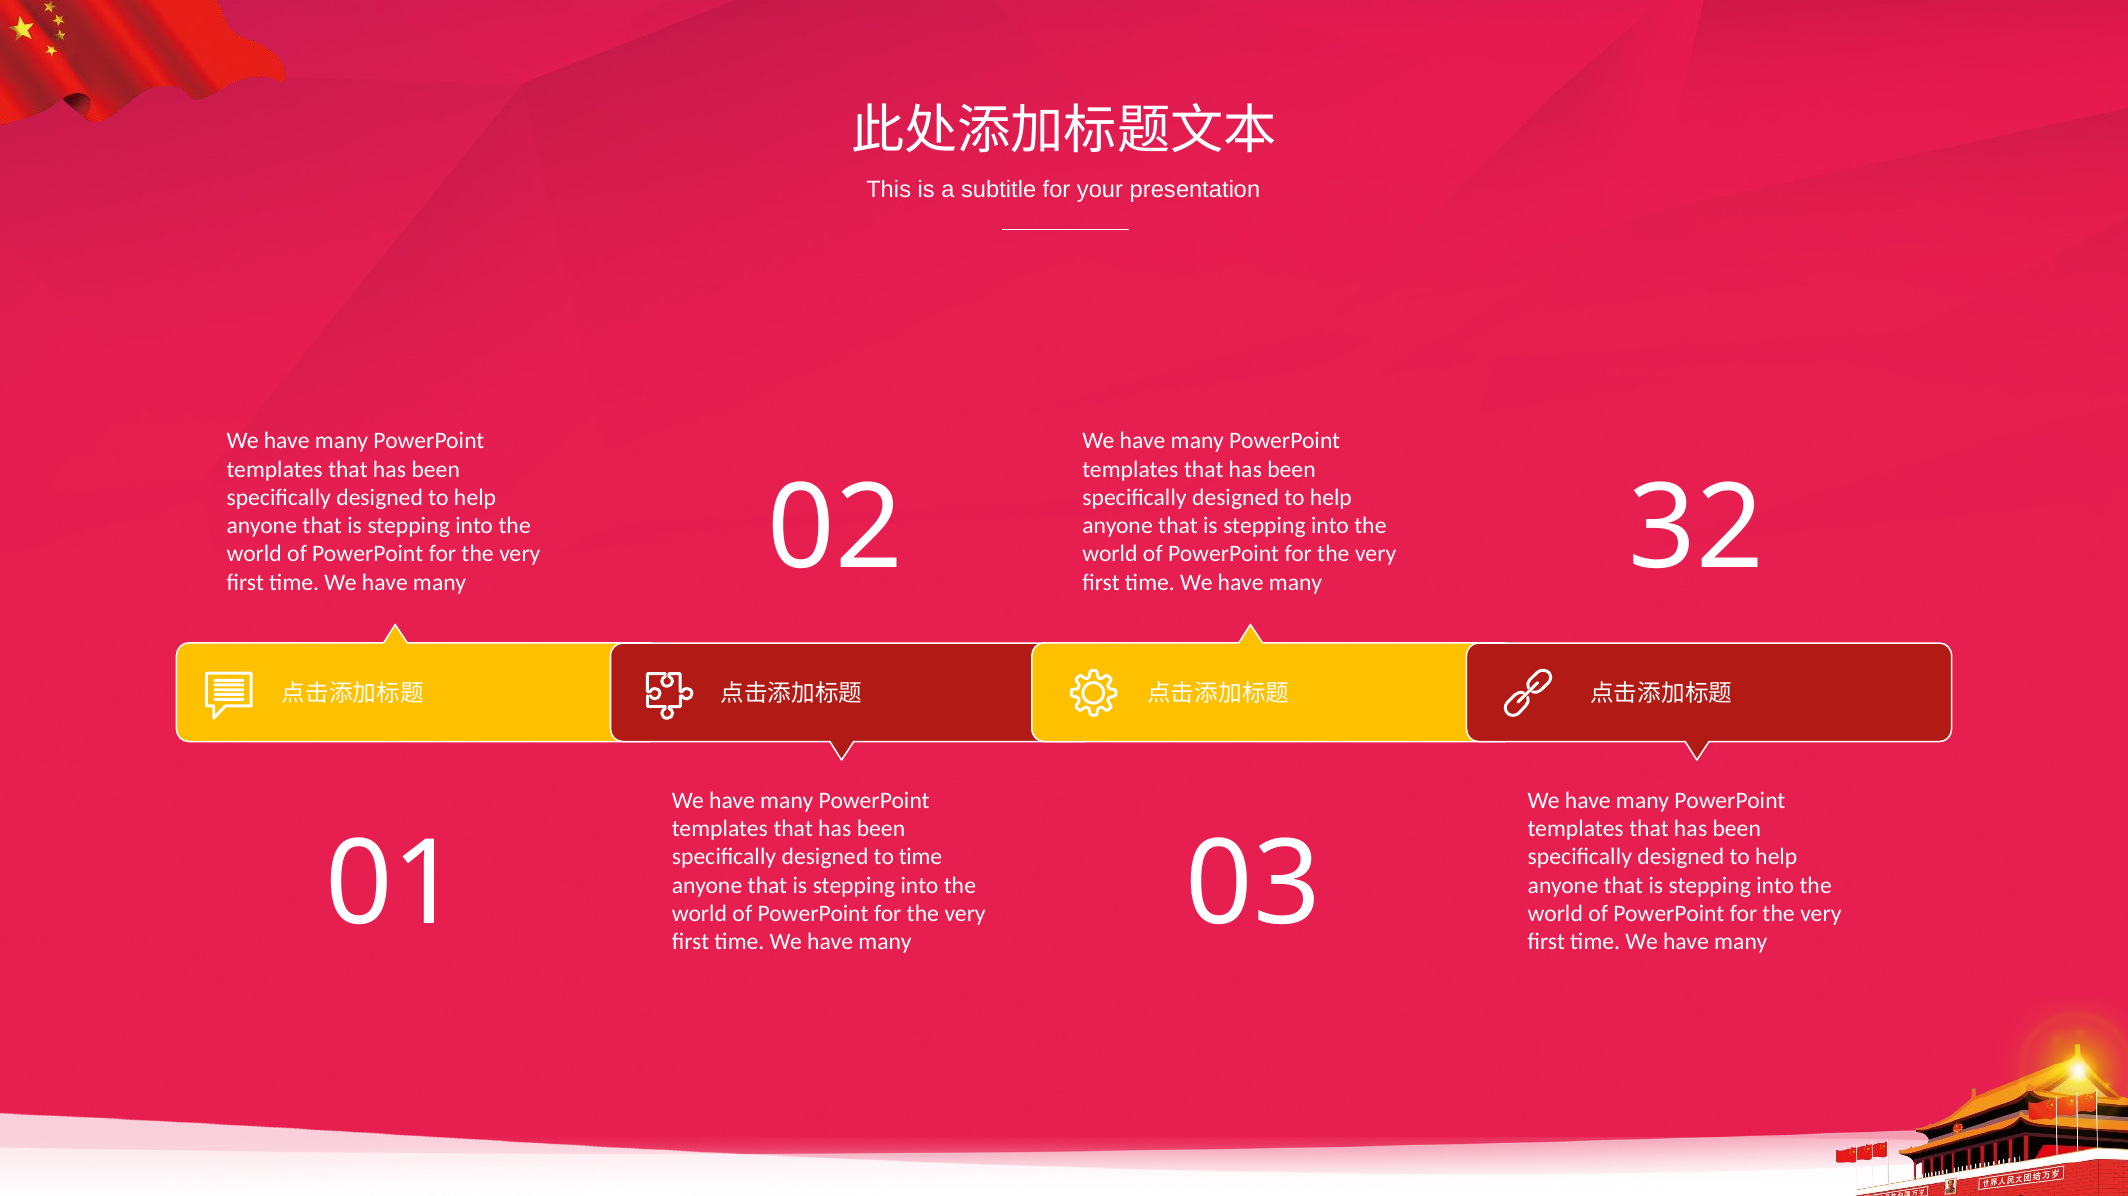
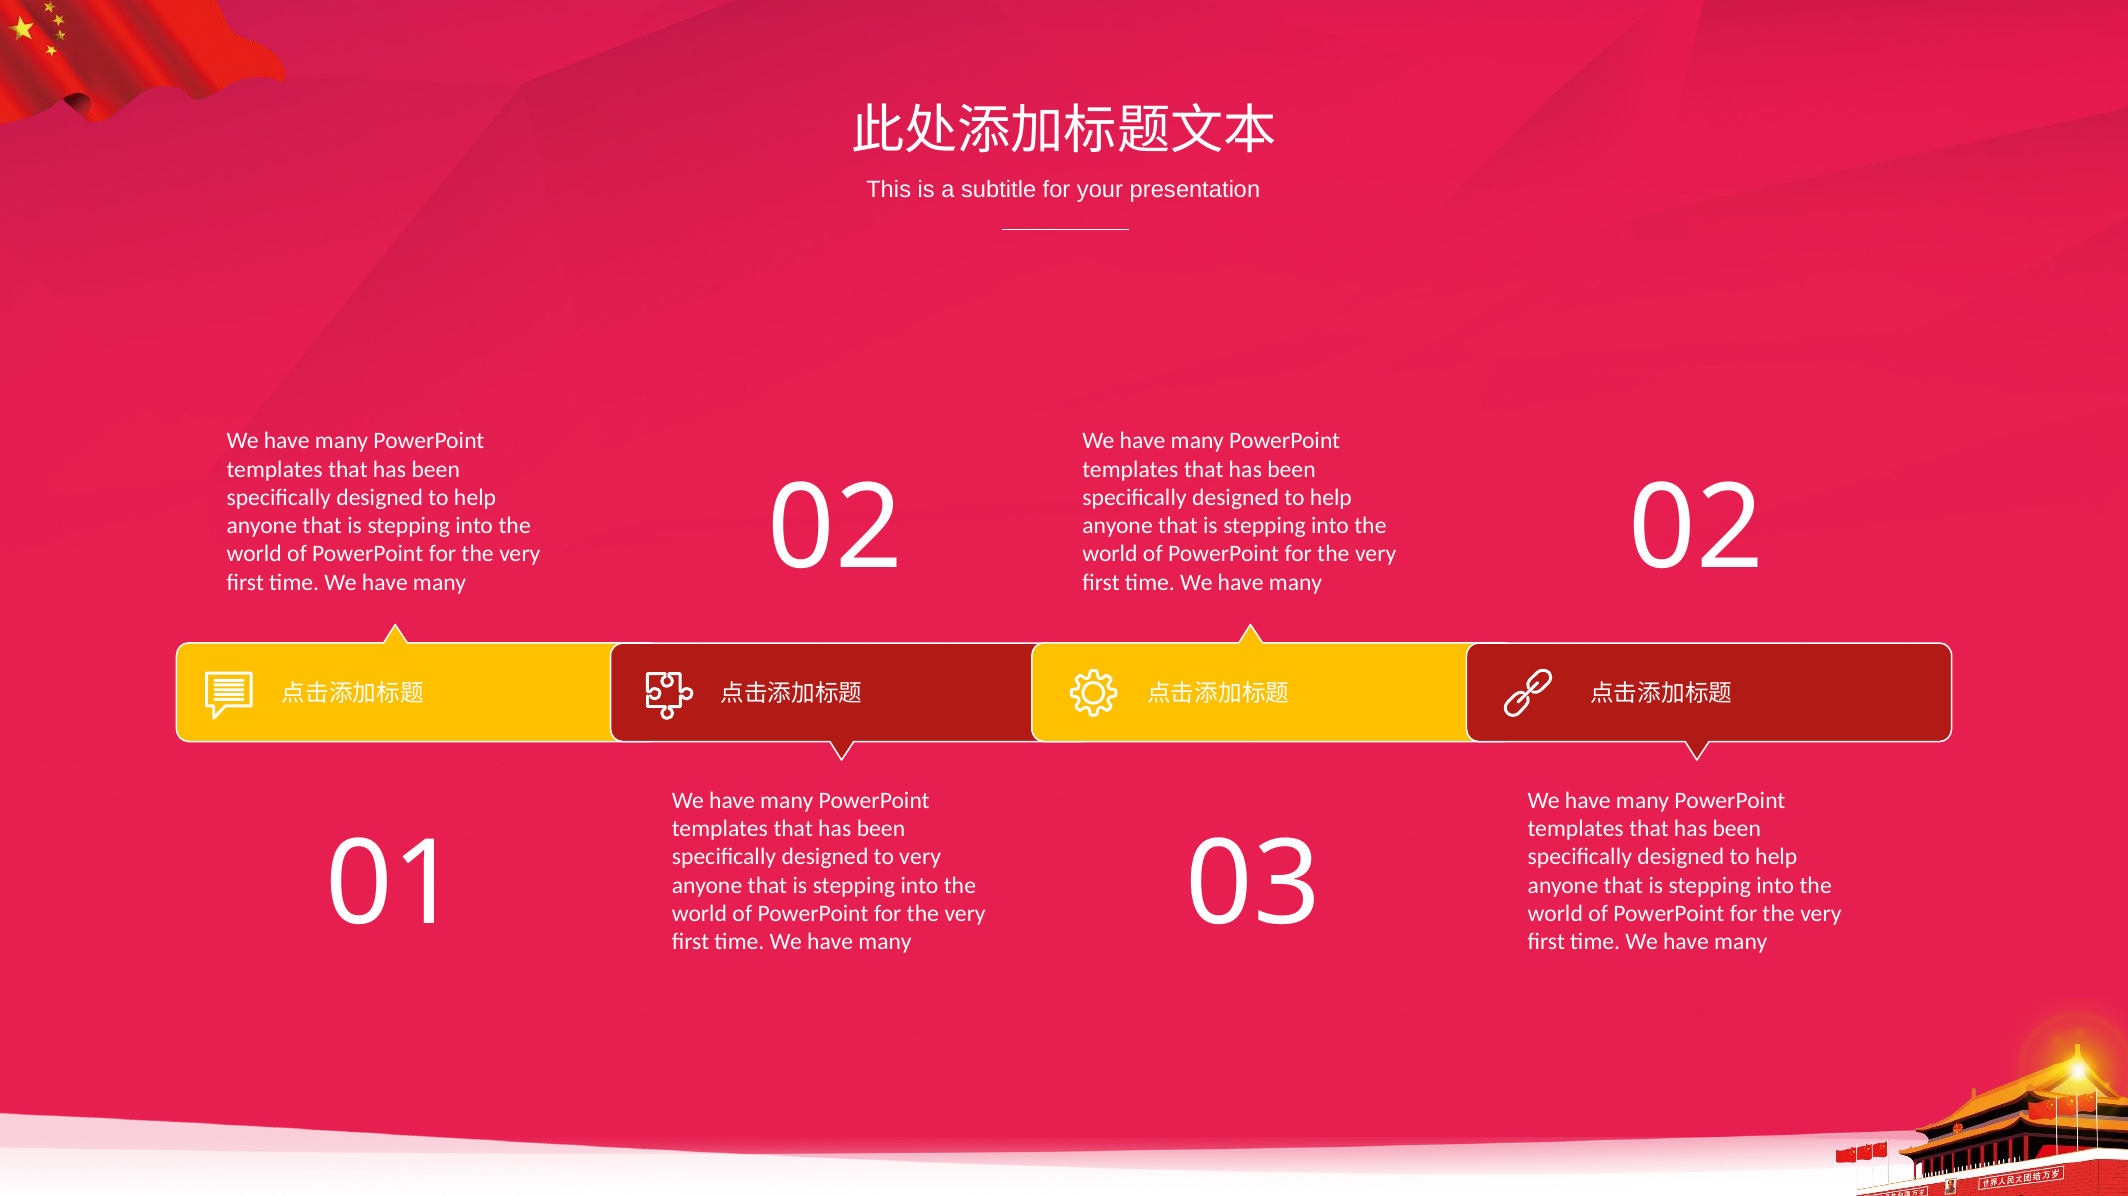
02 32: 32 -> 02
to time: time -> very
